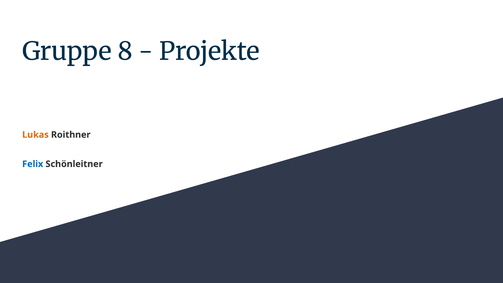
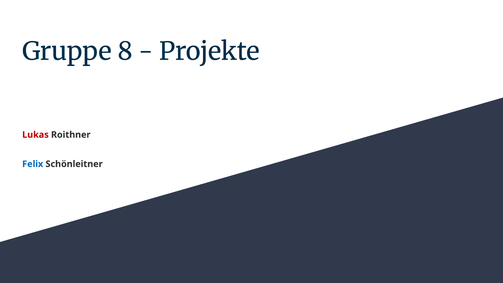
Lukas colour: orange -> red
